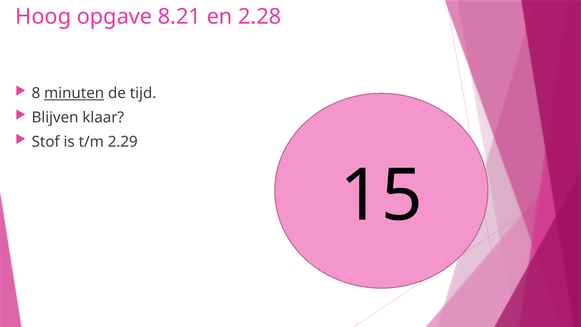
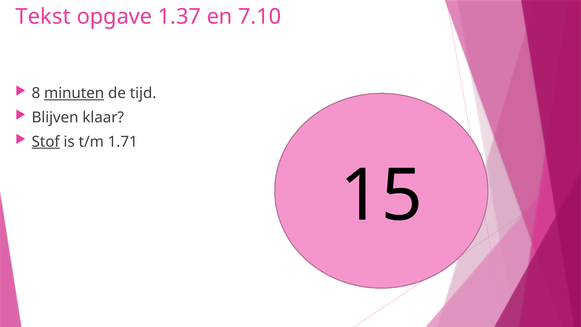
Hoog: Hoog -> Tekst
8.21: 8.21 -> 1.37
2.28: 2.28 -> 7.10
Stof underline: none -> present
2.29: 2.29 -> 1.71
